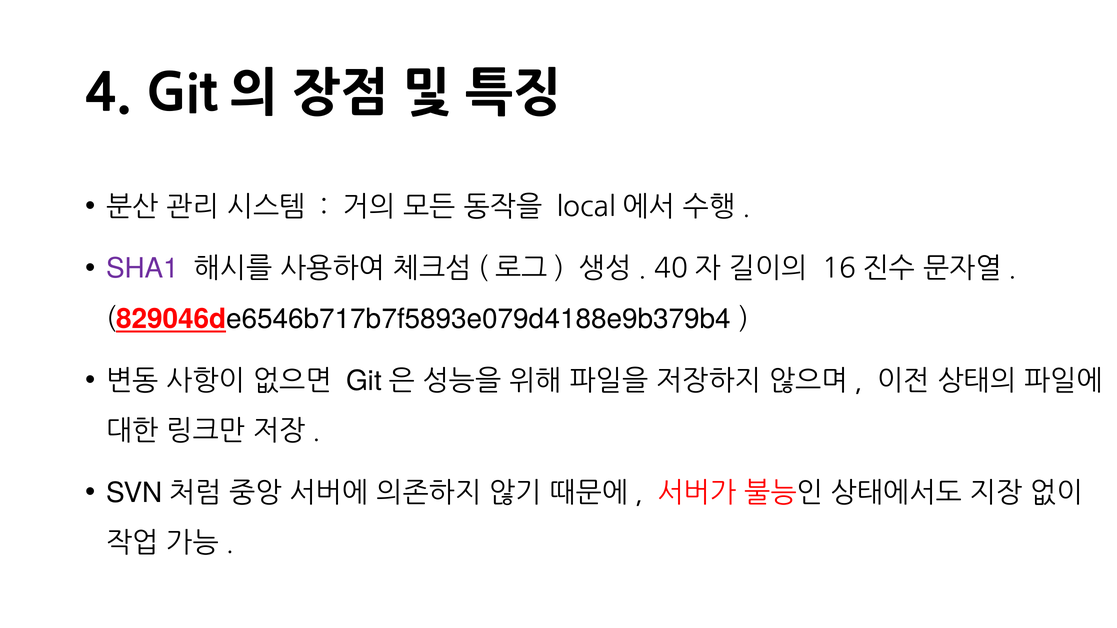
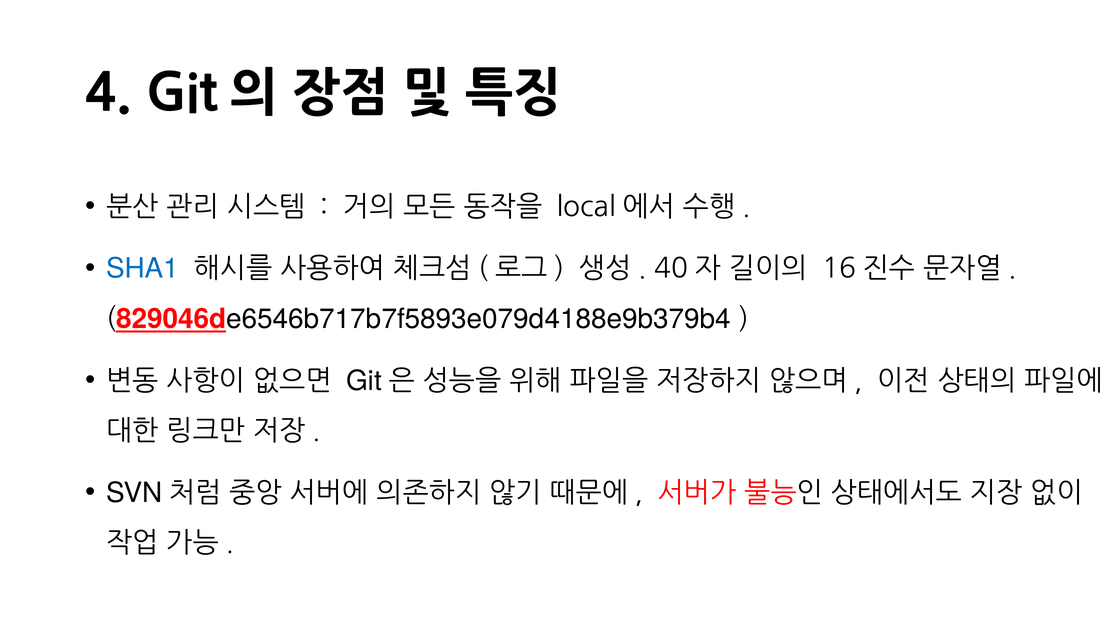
SHA1 colour: purple -> blue
